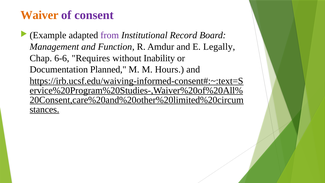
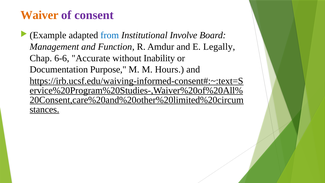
from colour: purple -> blue
Record: Record -> Involve
Requires: Requires -> Accurate
Planned: Planned -> Purpose
